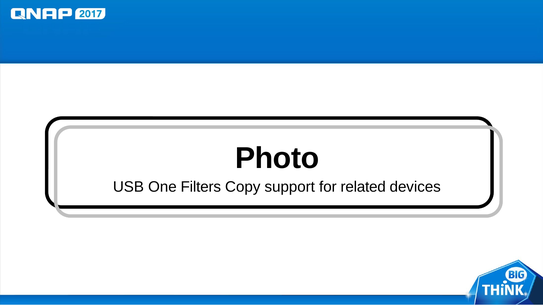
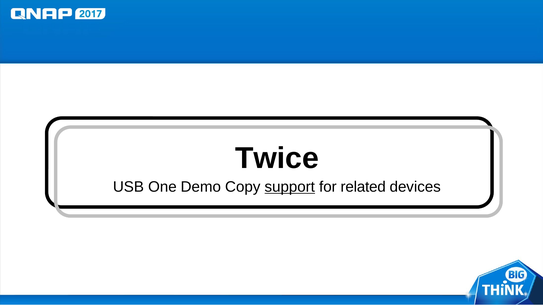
Photo: Photo -> Twice
Filters: Filters -> Demo
support underline: none -> present
